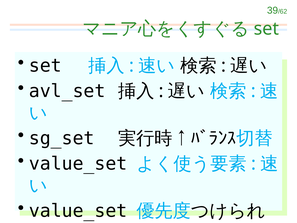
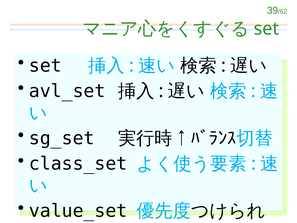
value_set at (78, 164): value_set -> class_set
